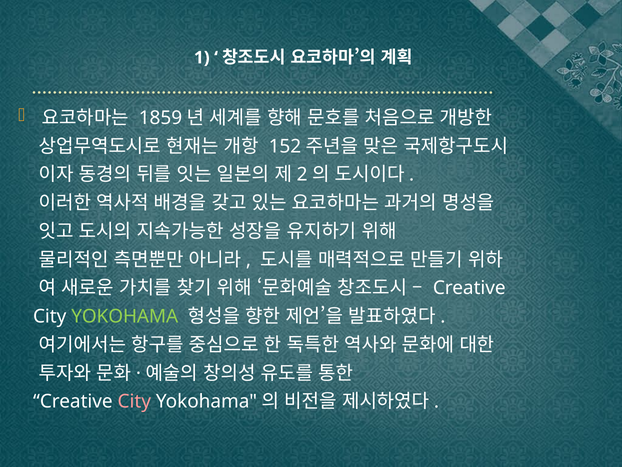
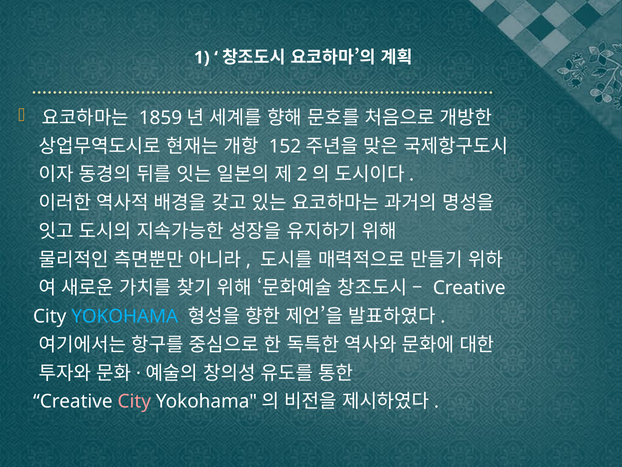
YOKOHAMA at (125, 316) colour: light green -> light blue
